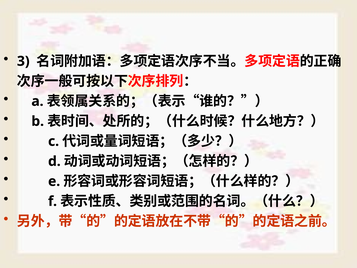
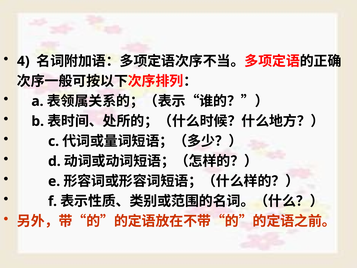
3: 3 -> 4
